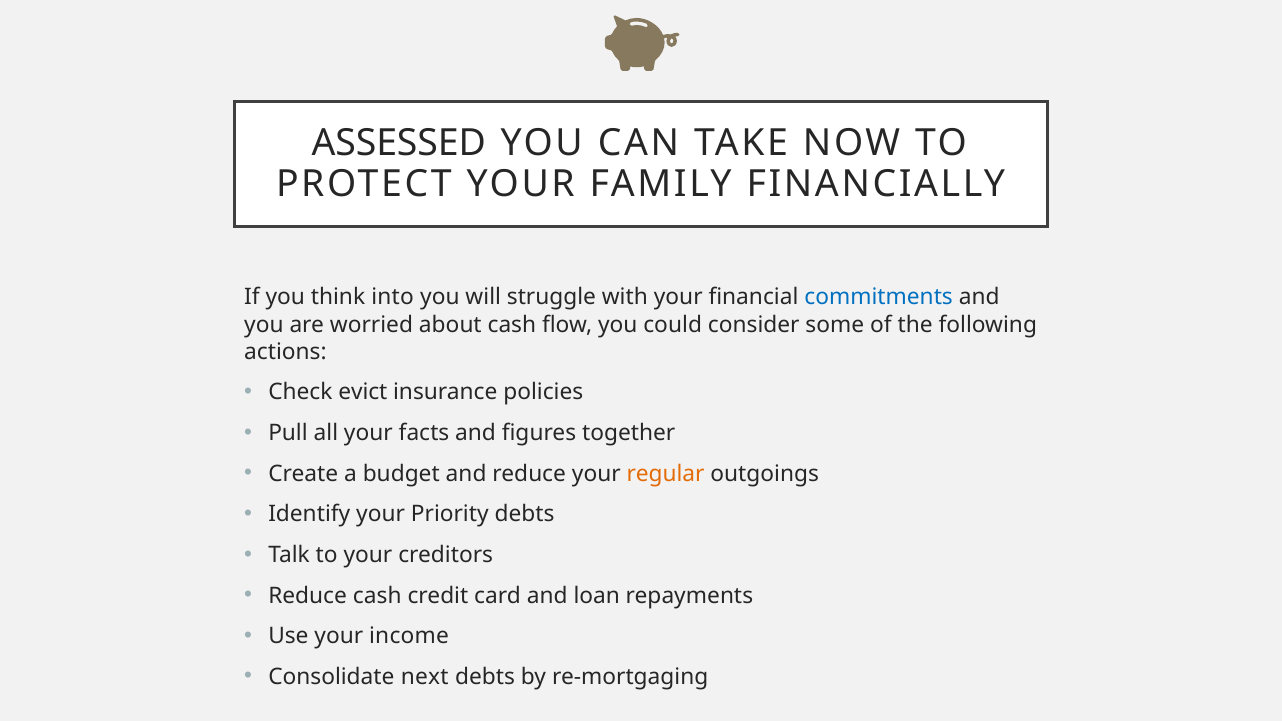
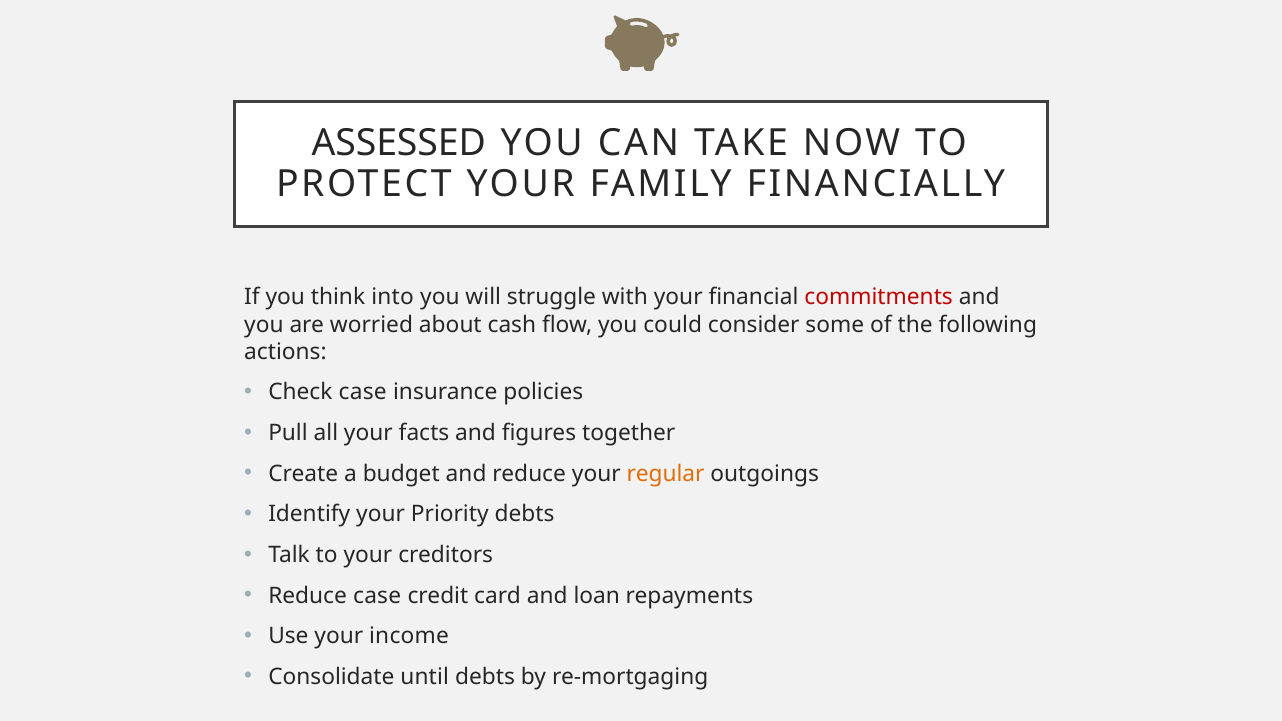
commitments colour: blue -> red
Check evict: evict -> case
Reduce cash: cash -> case
next: next -> until
